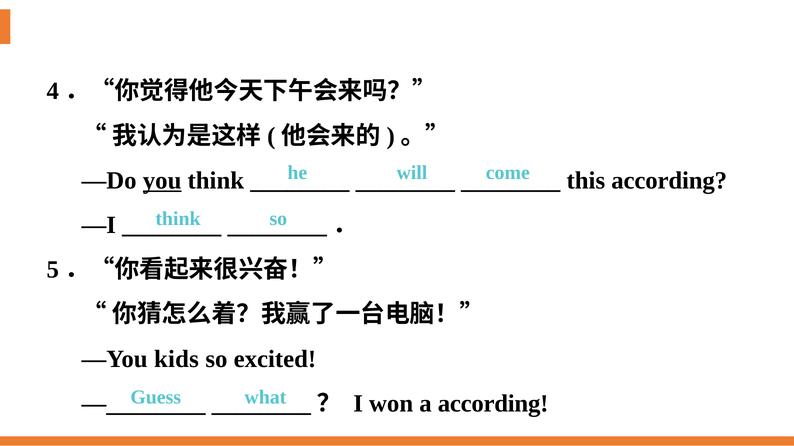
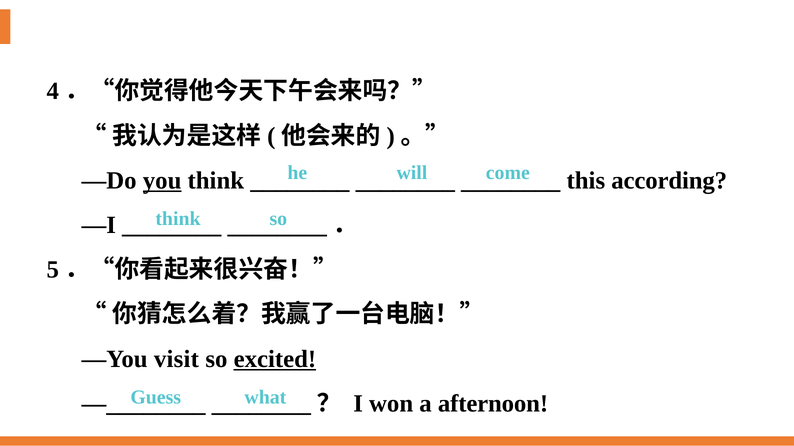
kids: kids -> visit
excited underline: none -> present
a according: according -> afternoon
